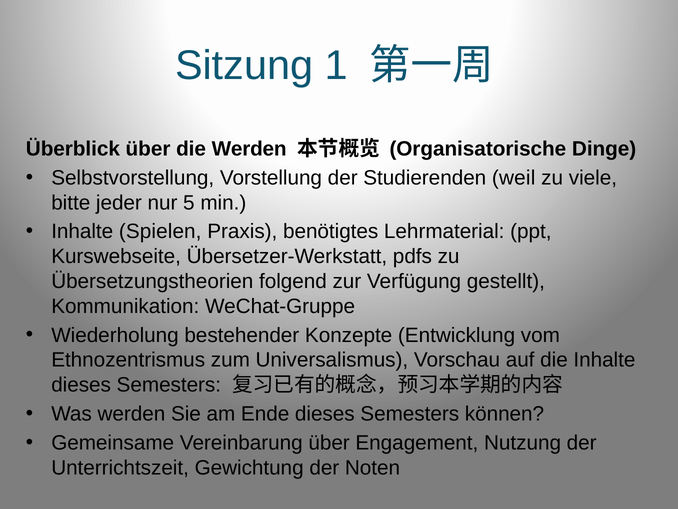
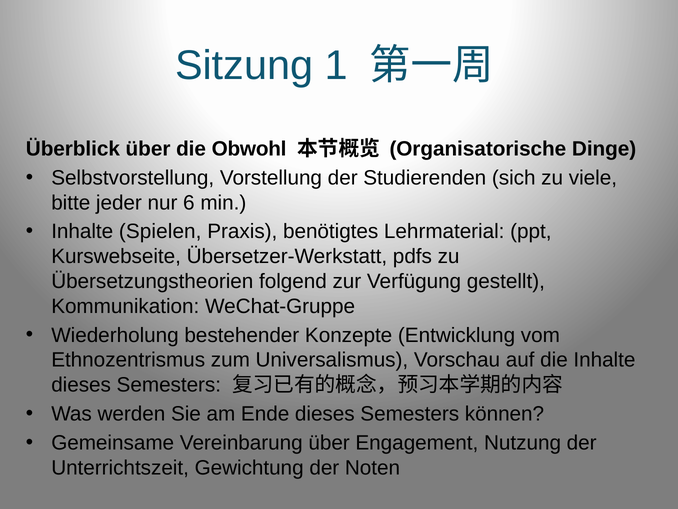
die Werden: Werden -> Obwohl
weil: weil -> sich
5: 5 -> 6
